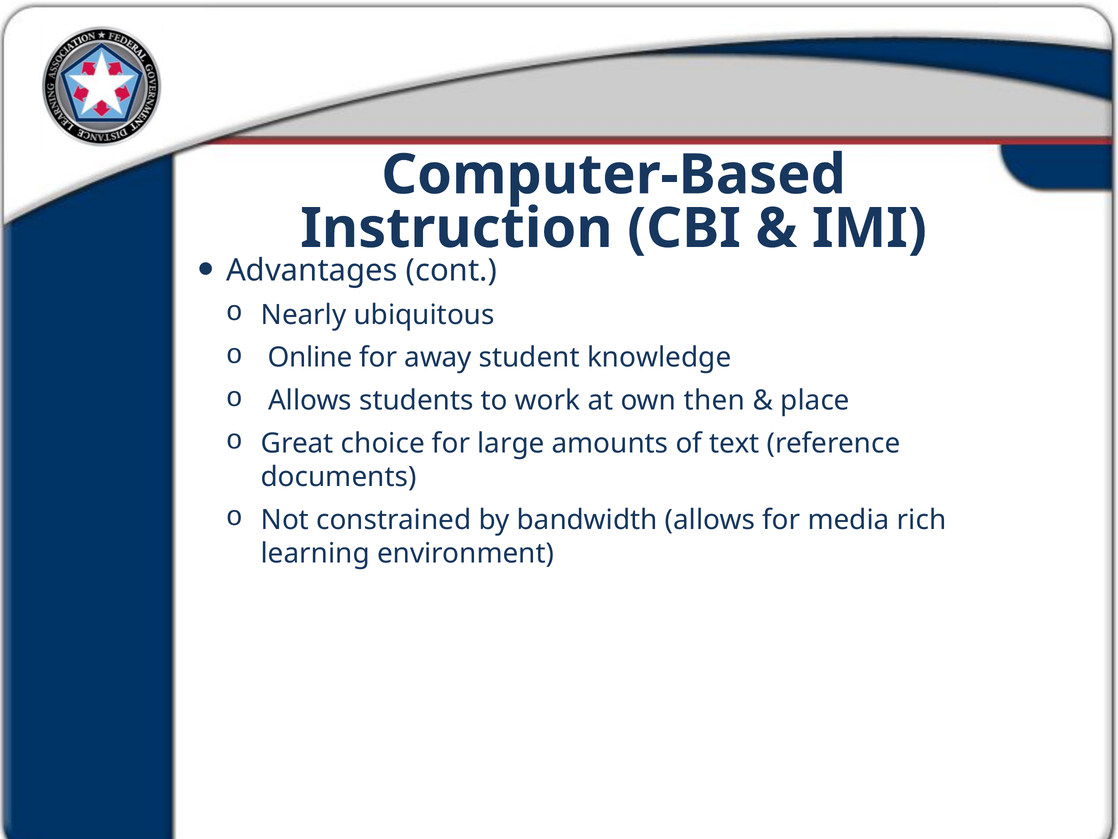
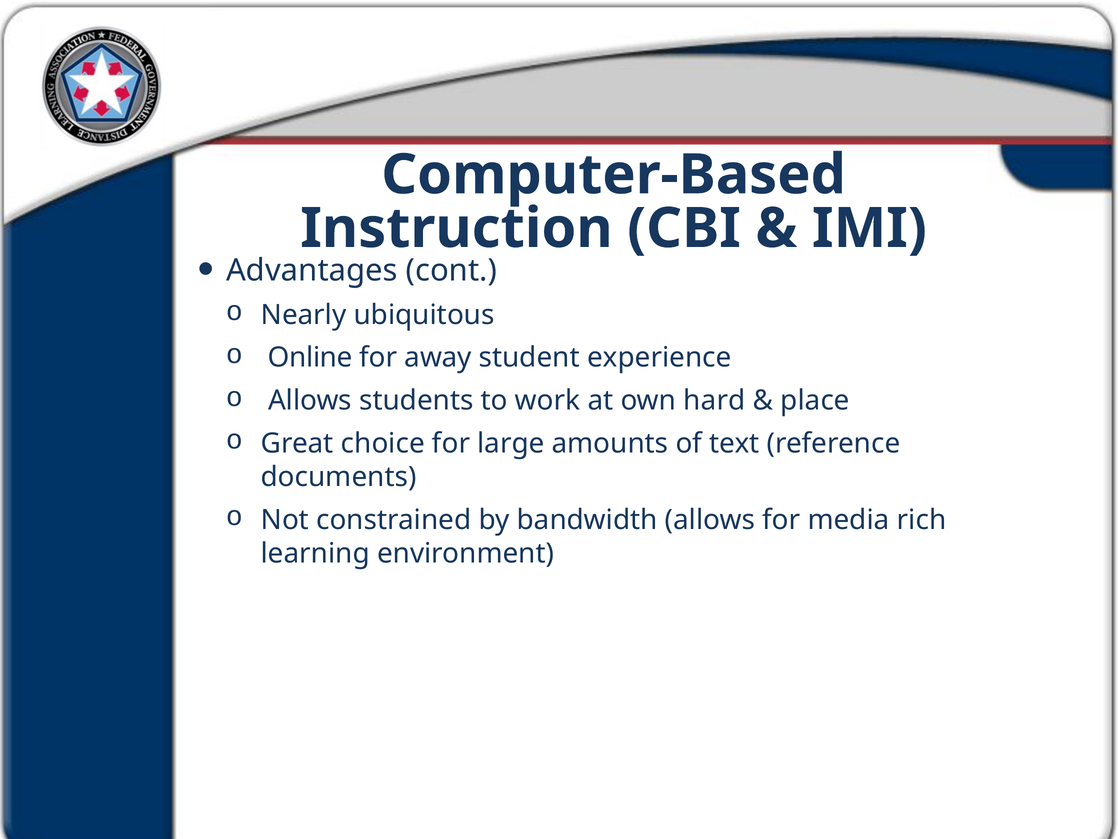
knowledge: knowledge -> experience
then: then -> hard
